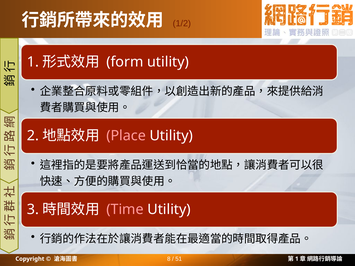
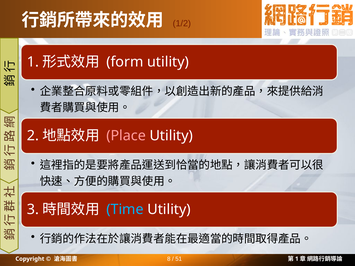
Time colour: pink -> light blue
